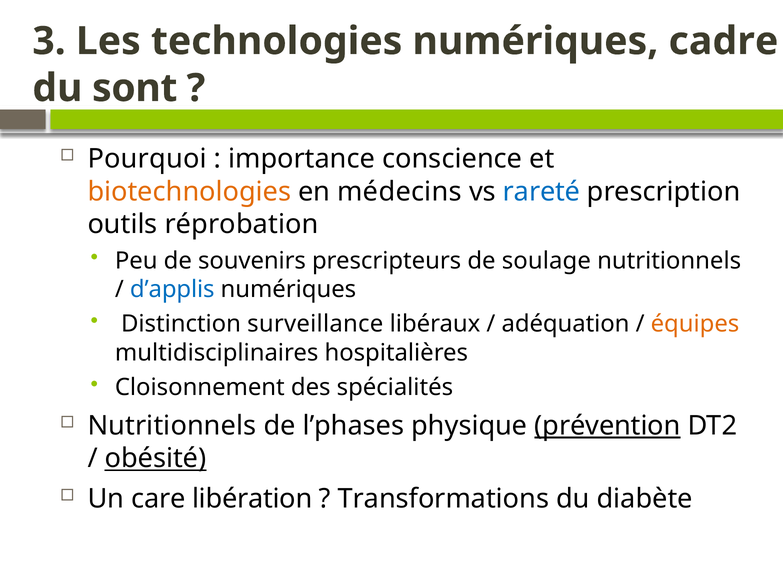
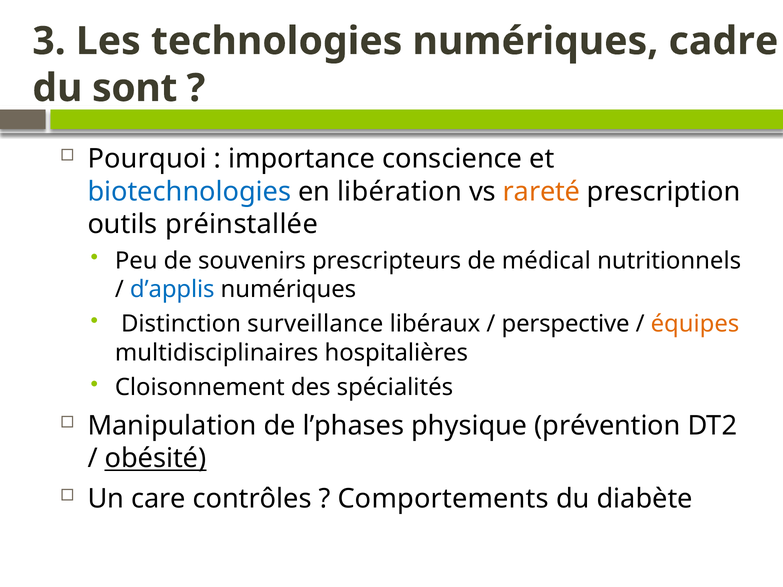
biotechnologies colour: orange -> blue
médecins: médecins -> libération
rareté colour: blue -> orange
réprobation: réprobation -> préinstallée
soulage: soulage -> médical
adéquation: adéquation -> perspective
Nutritionnels at (172, 426): Nutritionnels -> Manipulation
prévention underline: present -> none
libération: libération -> contrôles
Transformations: Transformations -> Comportements
